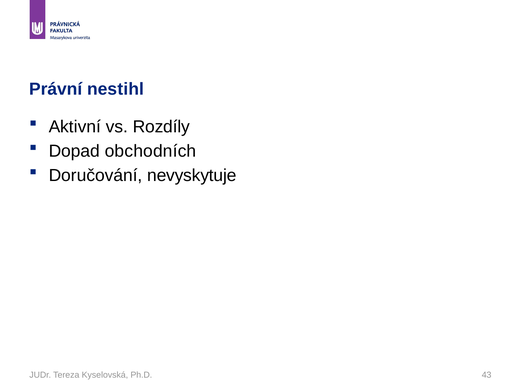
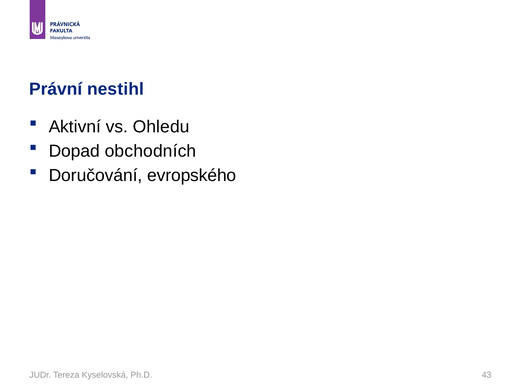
Rozdíly: Rozdíly -> Ohledu
nevyskytuje: nevyskytuje -> evropského
